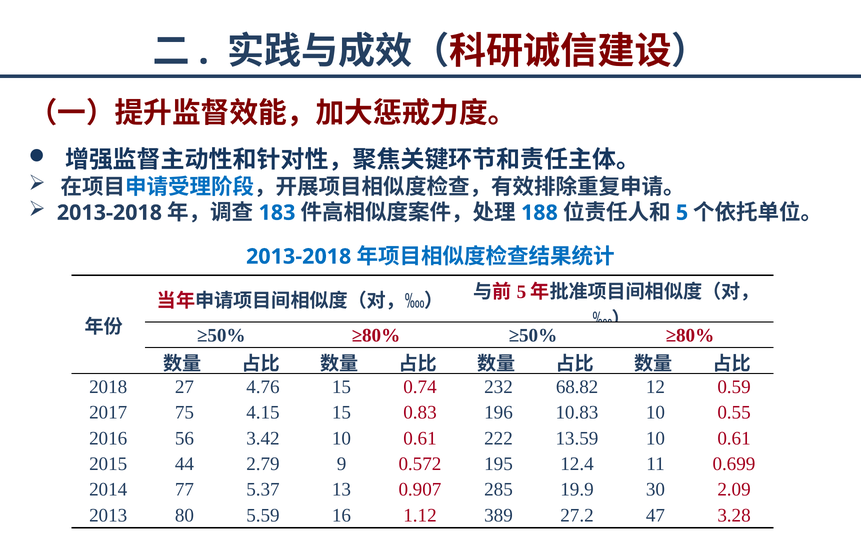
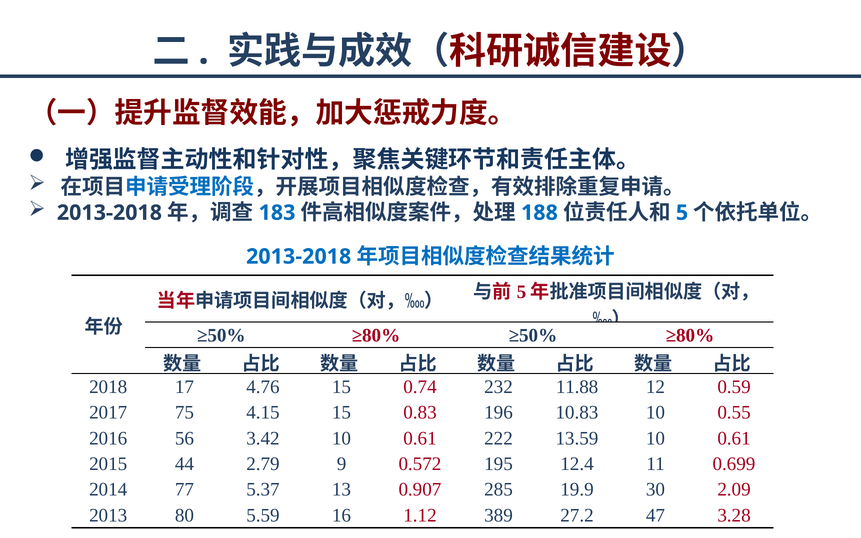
27: 27 -> 17
68.82: 68.82 -> 11.88
